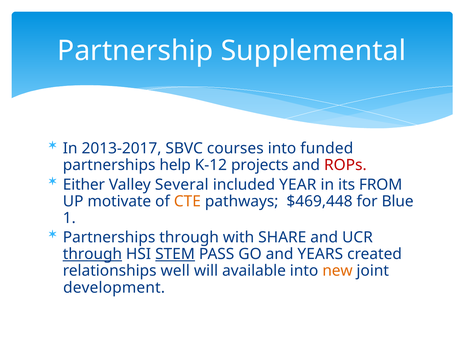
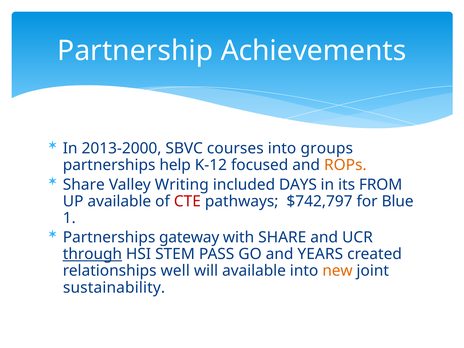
Supplemental: Supplemental -> Achievements
2013-2017: 2013-2017 -> 2013-2000
funded: funded -> groups
projects: projects -> focused
ROPs colour: red -> orange
Either at (84, 185): Either -> Share
Several: Several -> Writing
YEAR: YEAR -> DAYS
UP motivate: motivate -> available
CTE colour: orange -> red
$469,448: $469,448 -> $742,797
Partnerships through: through -> gateway
STEM underline: present -> none
development: development -> sustainability
